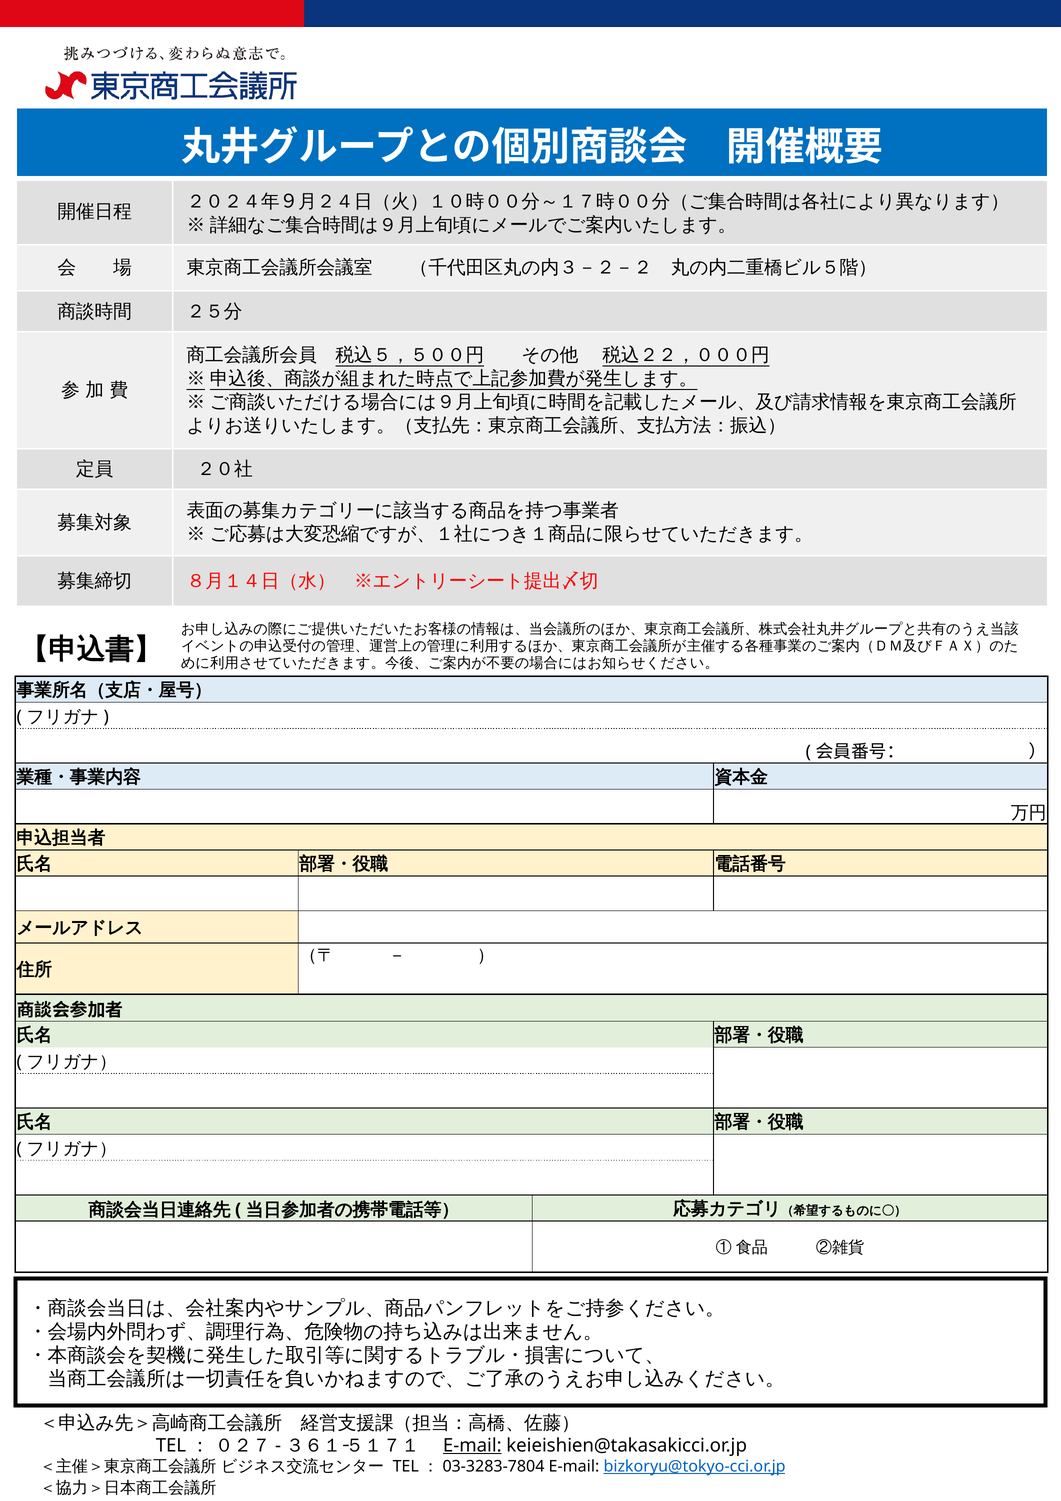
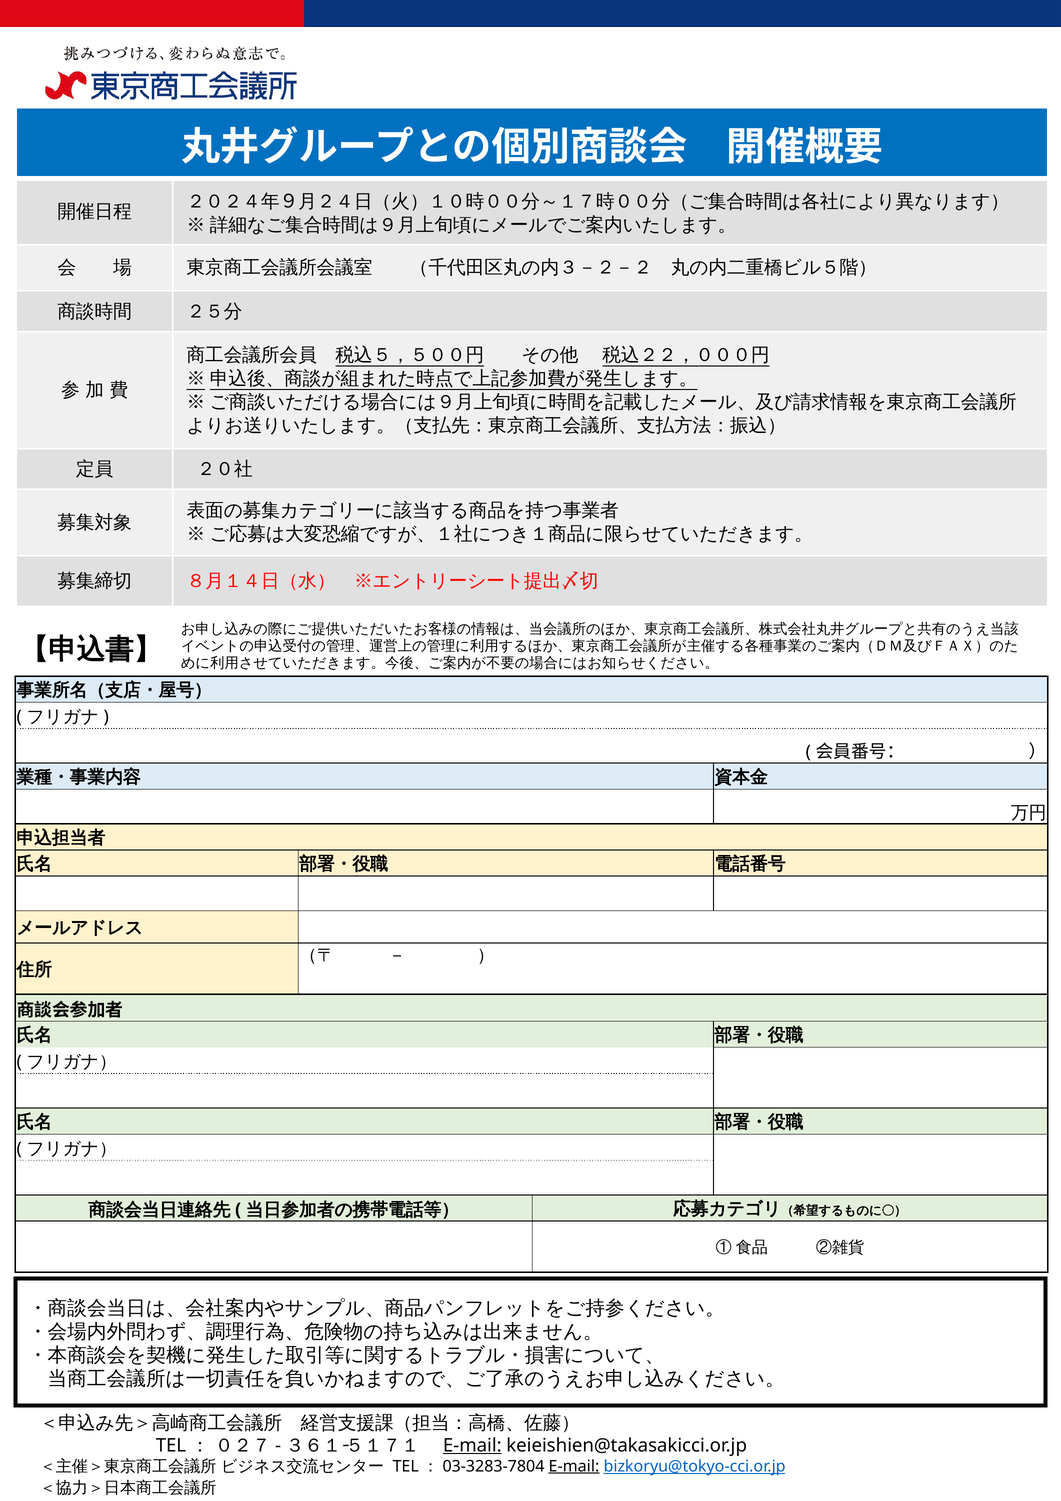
E-mail at (574, 1466) underline: none -> present
